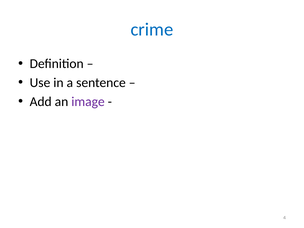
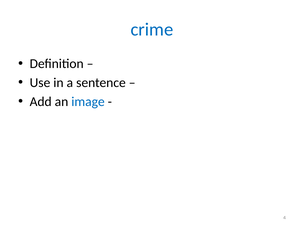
image colour: purple -> blue
